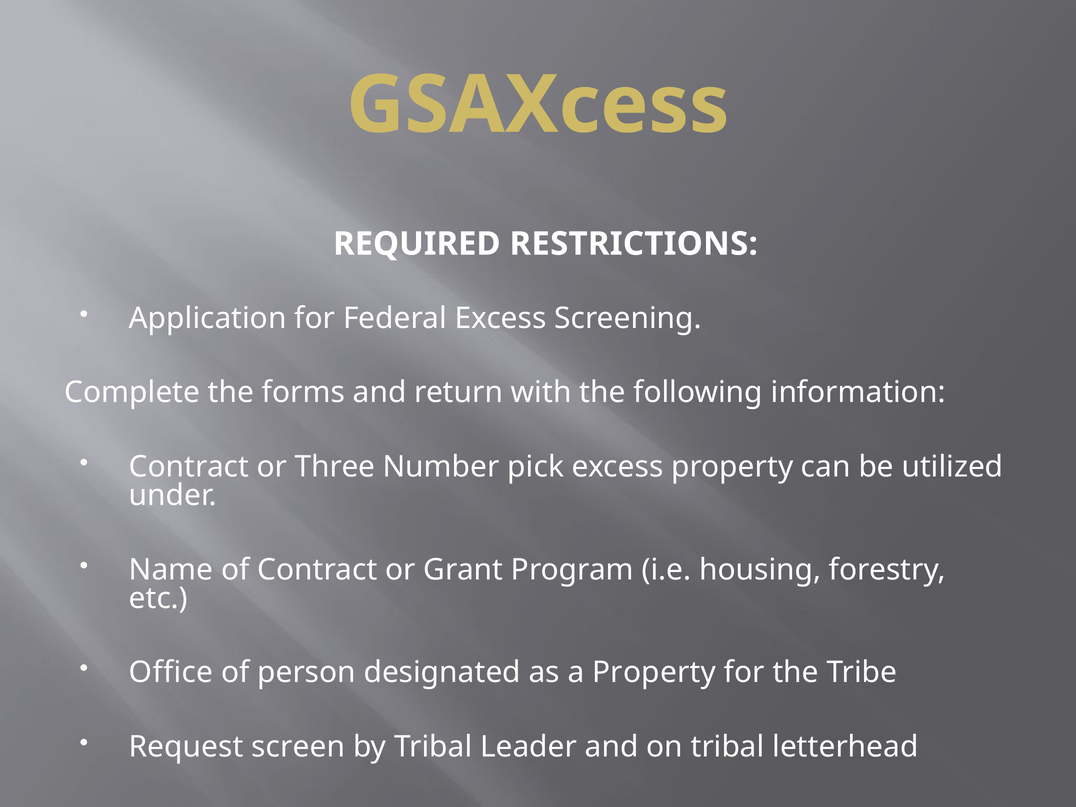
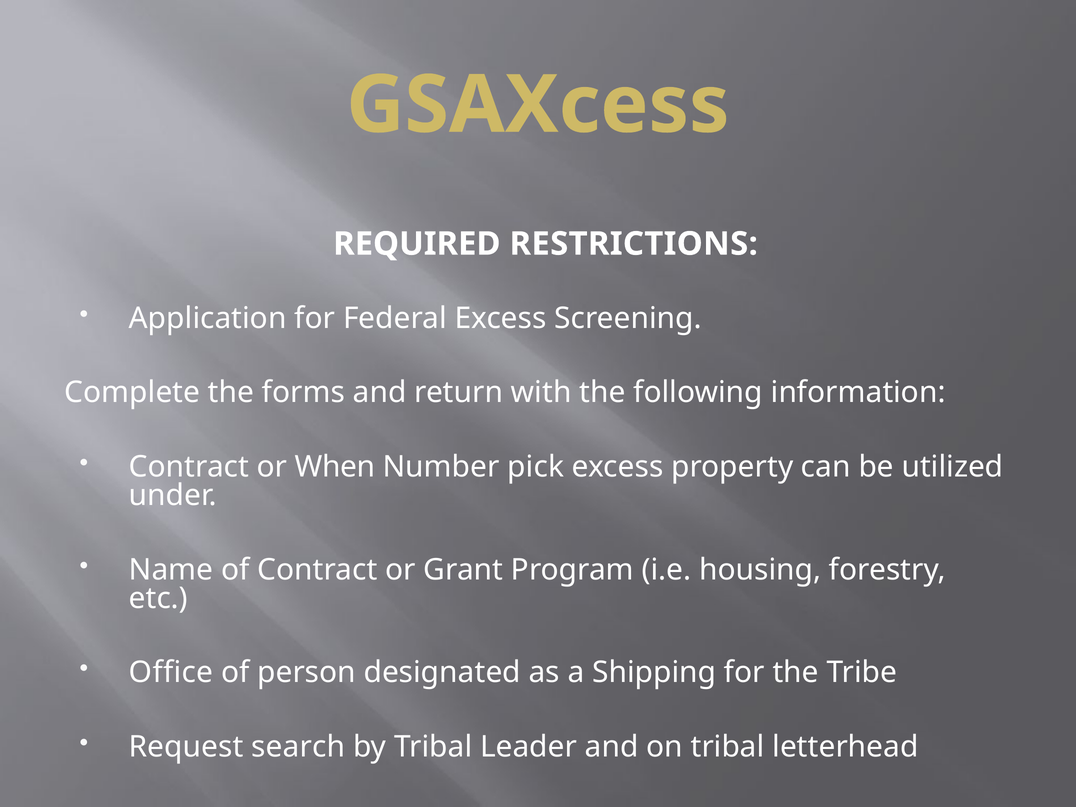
Three: Three -> When
a Property: Property -> Shipping
screen: screen -> search
